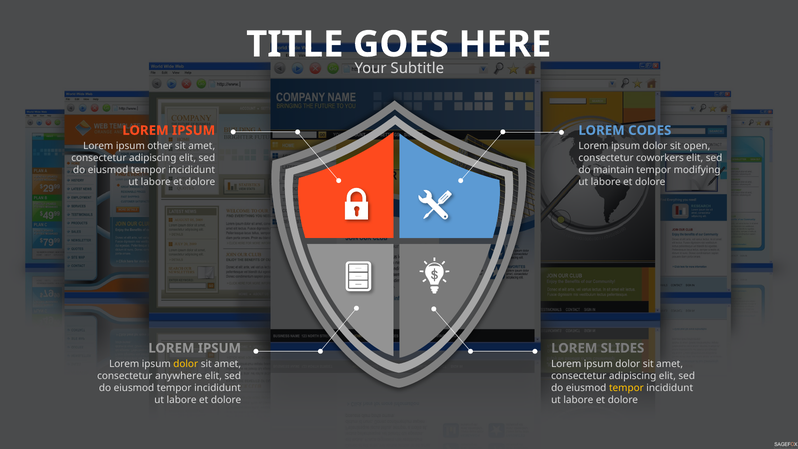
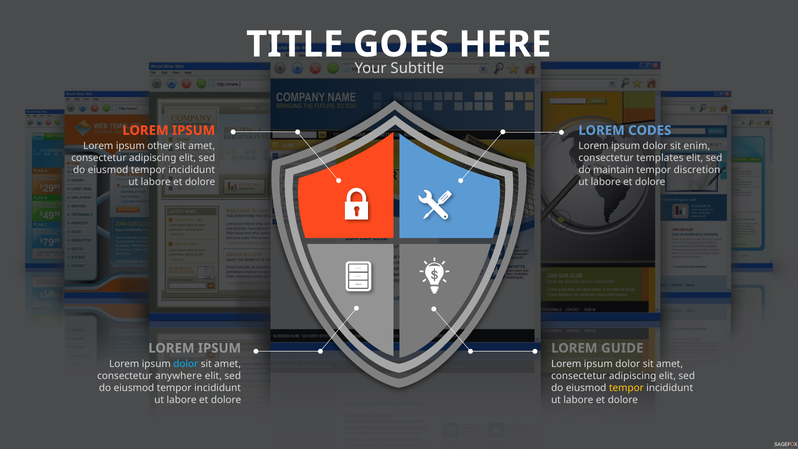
open: open -> enim
coworkers: coworkers -> templates
modifying: modifying -> discretion
SLIDES: SLIDES -> GUIDE
dolor at (186, 364) colour: yellow -> light blue
